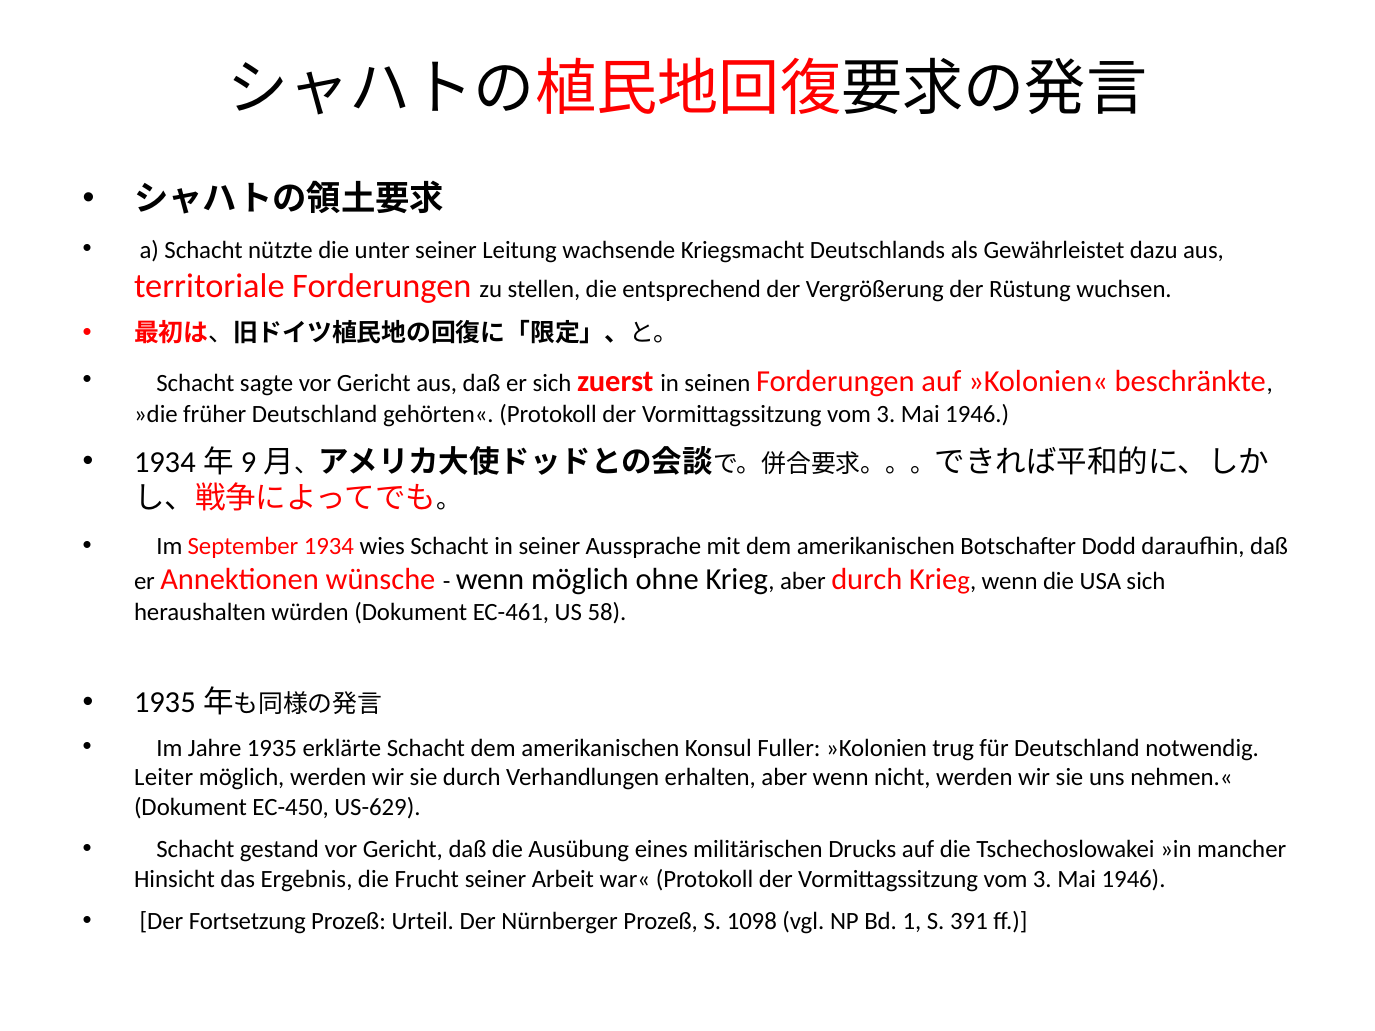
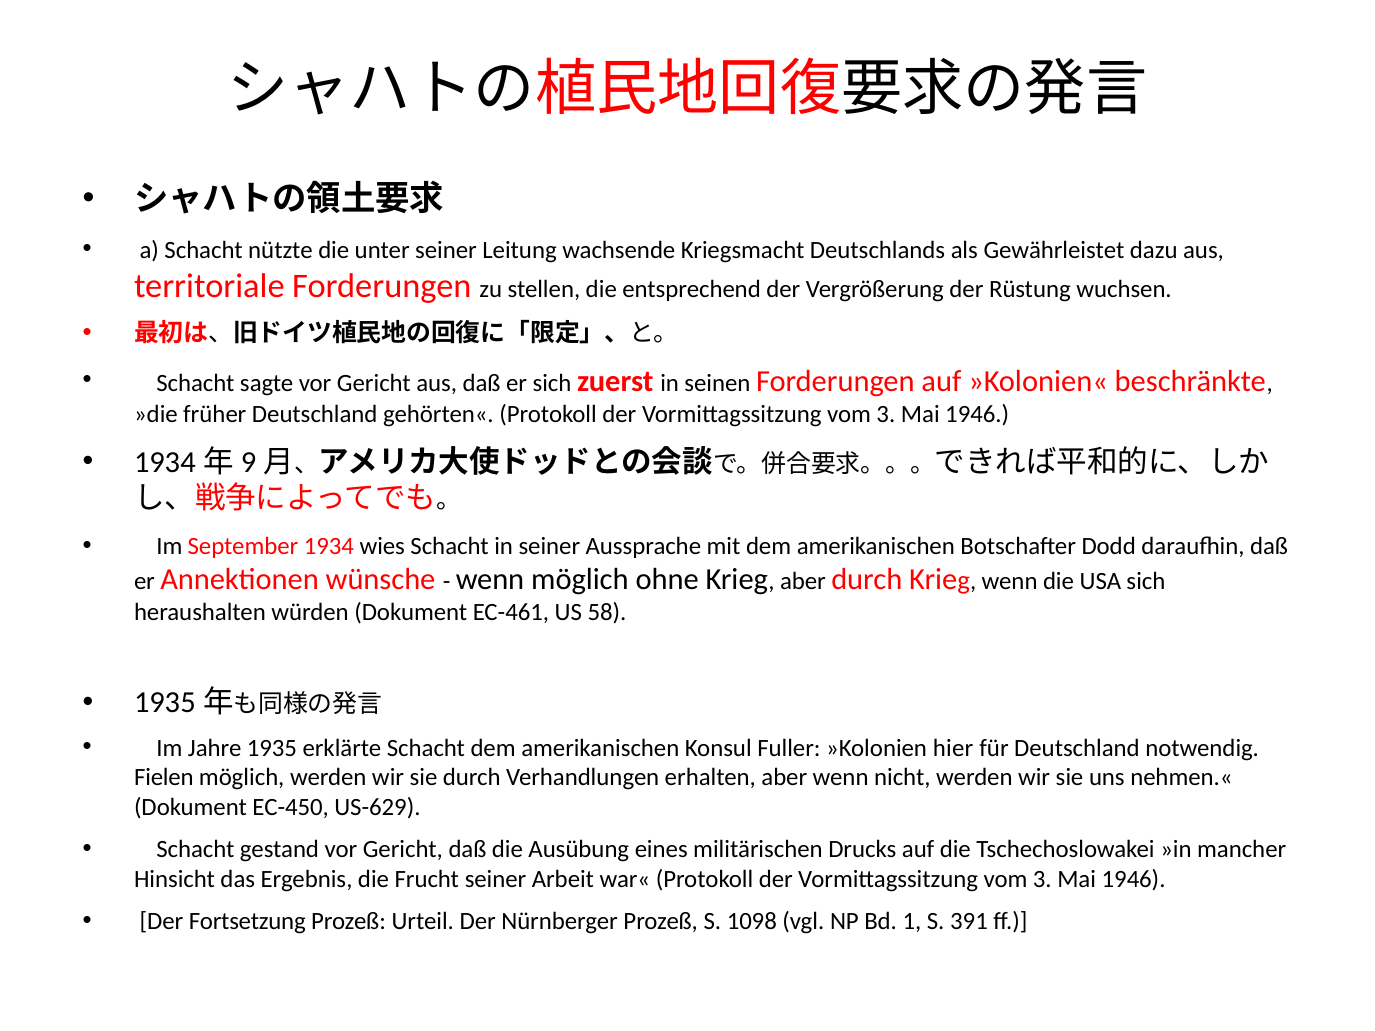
trug: trug -> hier
Leiter: Leiter -> Fielen
